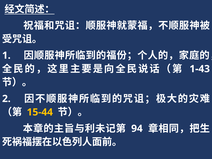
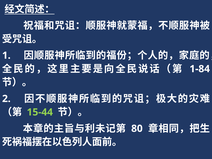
1-43: 1-43 -> 1-84
15-44 colour: yellow -> light green
94: 94 -> 80
